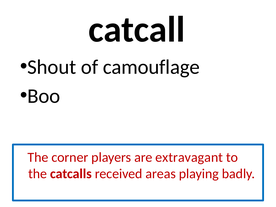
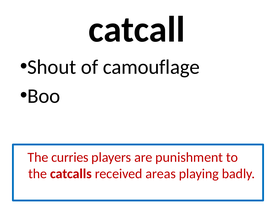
corner: corner -> curries
extravagant: extravagant -> punishment
